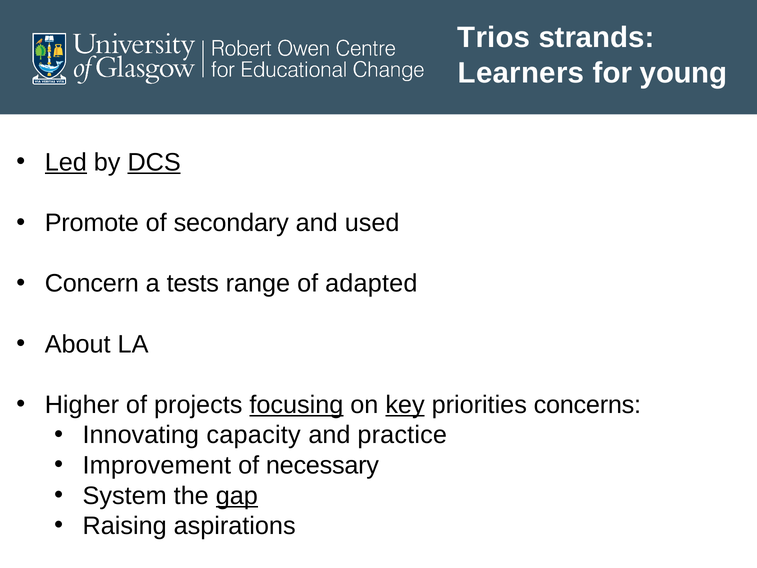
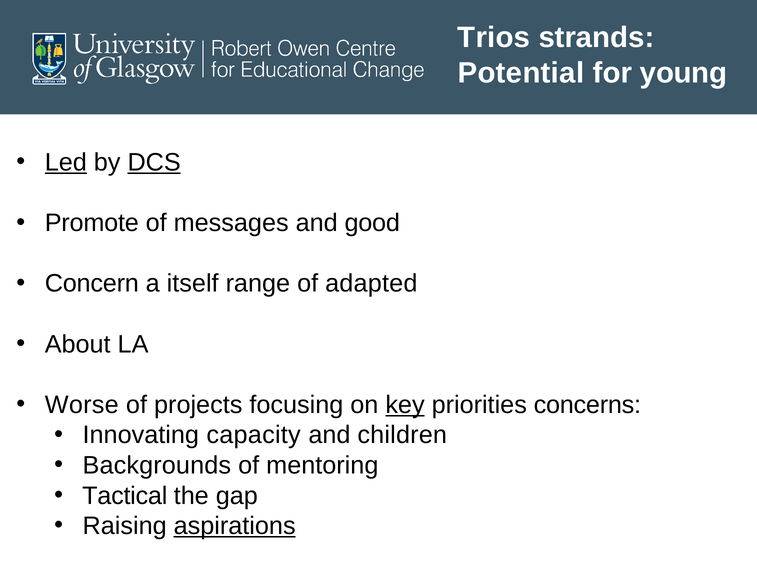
Learners: Learners -> Potential
secondary: secondary -> messages
used: used -> good
tests: tests -> itself
Higher: Higher -> Worse
focusing underline: present -> none
practice: practice -> children
Improvement: Improvement -> Backgrounds
necessary: necessary -> mentoring
System: System -> Tactical
gap underline: present -> none
aspirations underline: none -> present
